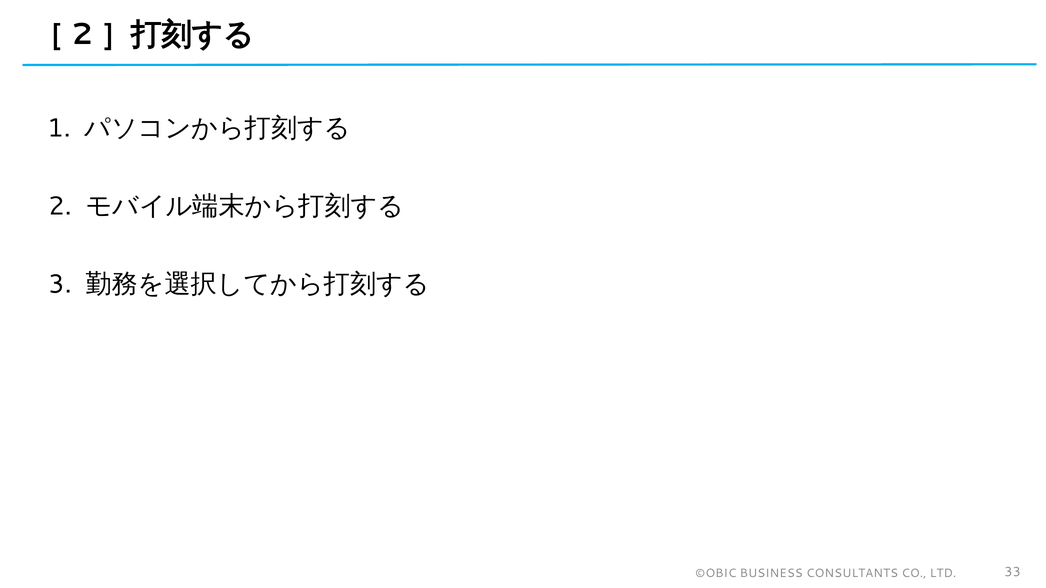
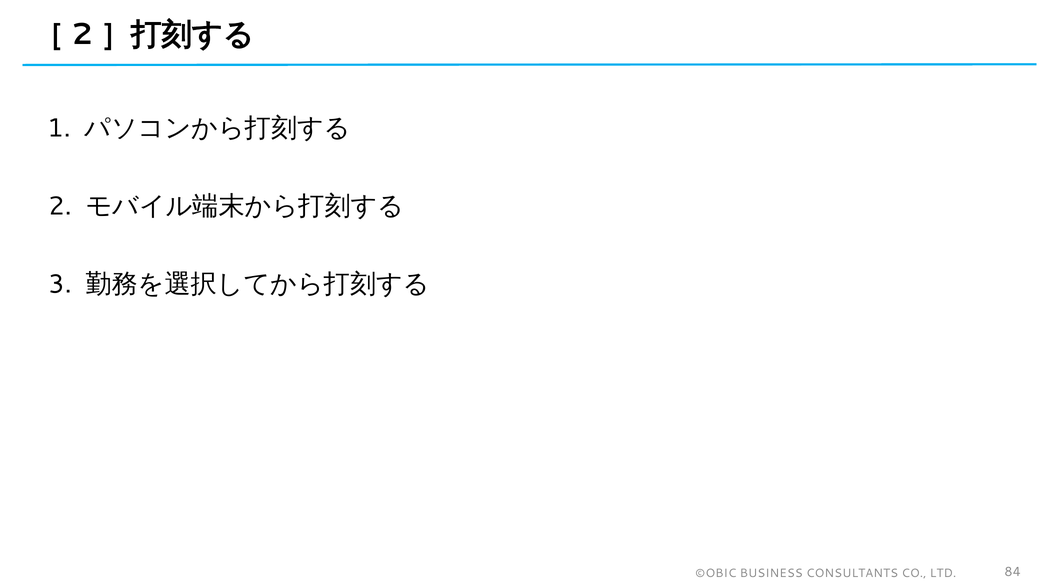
33: 33 -> 84
